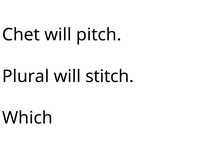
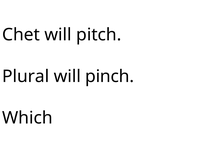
stitch: stitch -> pinch
